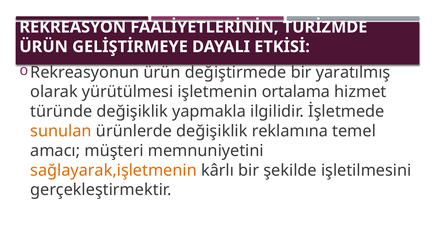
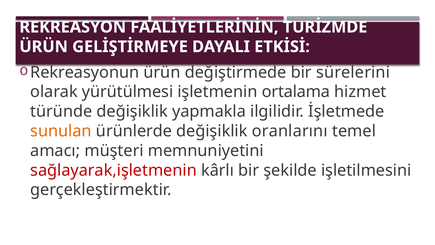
yaratılmış: yaratılmış -> sürelerini
reklamına: reklamına -> oranlarını
sağlayarak,işletmenin colour: orange -> red
